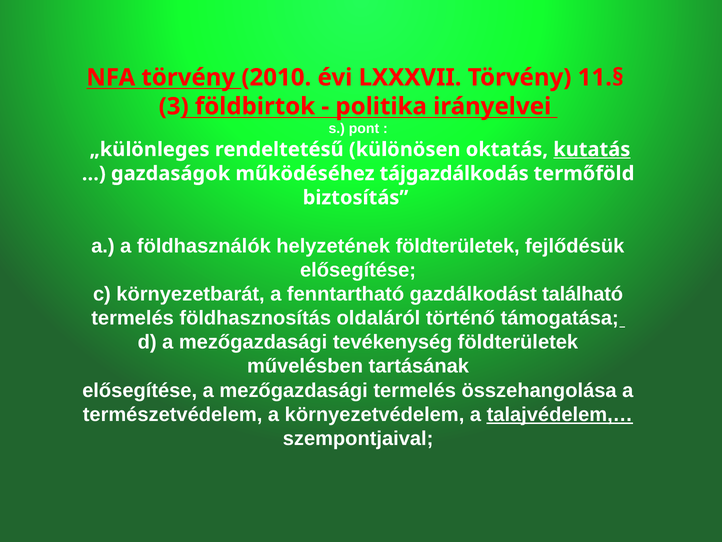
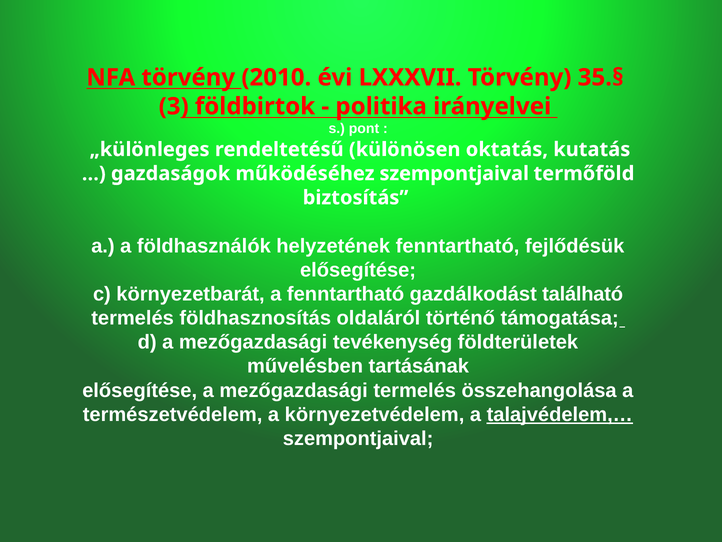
11.§: 11.§ -> 35.§
kutatás underline: present -> none
működéséhez tájgazdálkodás: tájgazdálkodás -> szempontjaival
helyzetének földterületek: földterületek -> fenntartható
